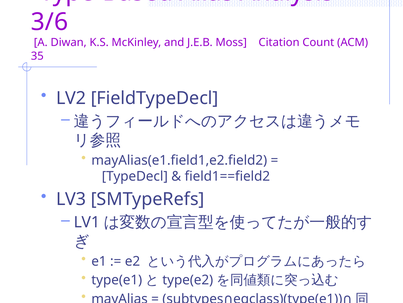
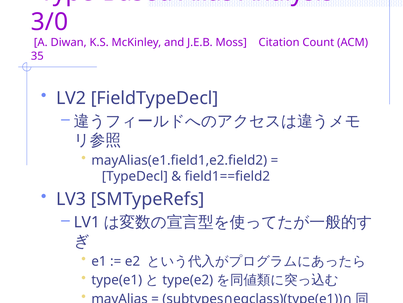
3/6: 3/6 -> 3/0
